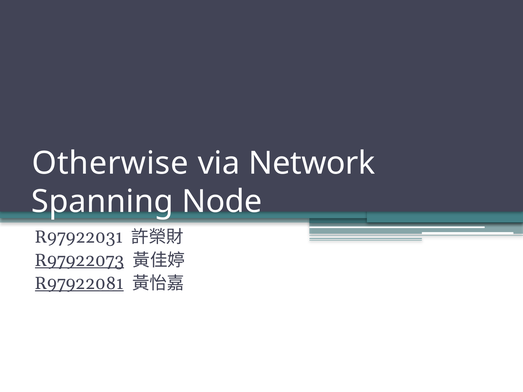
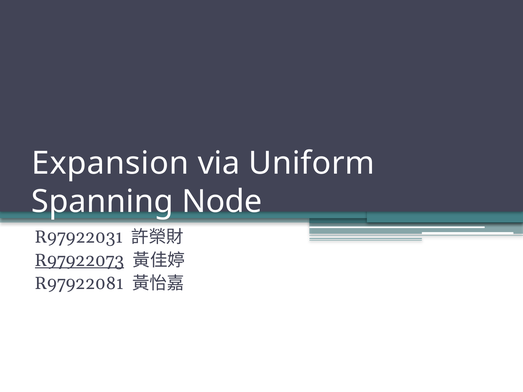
Otherwise: Otherwise -> Expansion
Network: Network -> Uniform
R97922081 underline: present -> none
